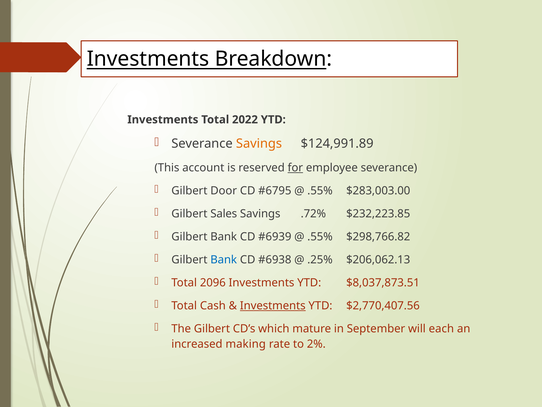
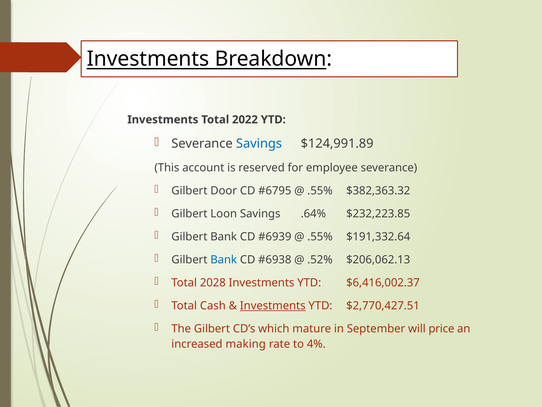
Savings at (259, 144) colour: orange -> blue
for underline: present -> none
$283,003.00: $283,003.00 -> $382,363.32
Sales: Sales -> Loon
.72%: .72% -> .64%
$298,766.82: $298,766.82 -> $191,332.64
.25%: .25% -> .52%
2096: 2096 -> 2028
$8,037,873.51: $8,037,873.51 -> $6,416,002.37
$2,770,407.56: $2,770,407.56 -> $2,770,427.51
each: each -> price
2%: 2% -> 4%
